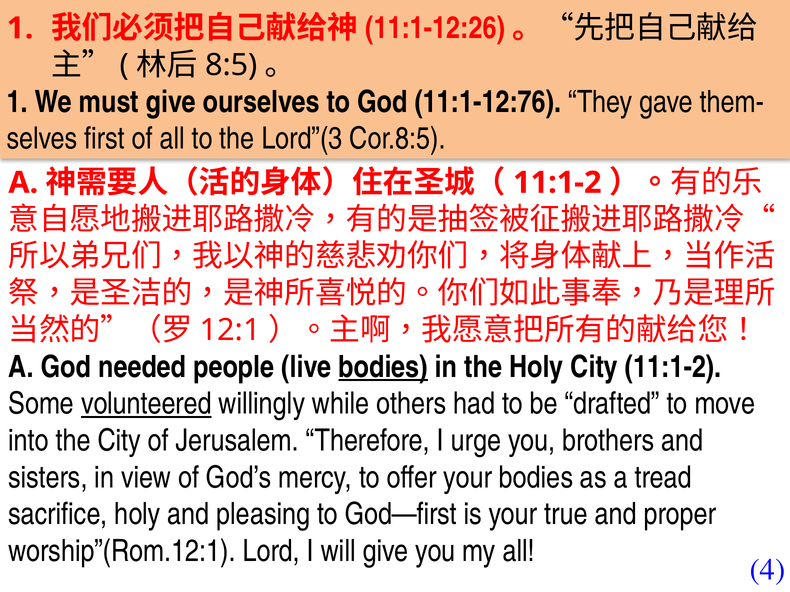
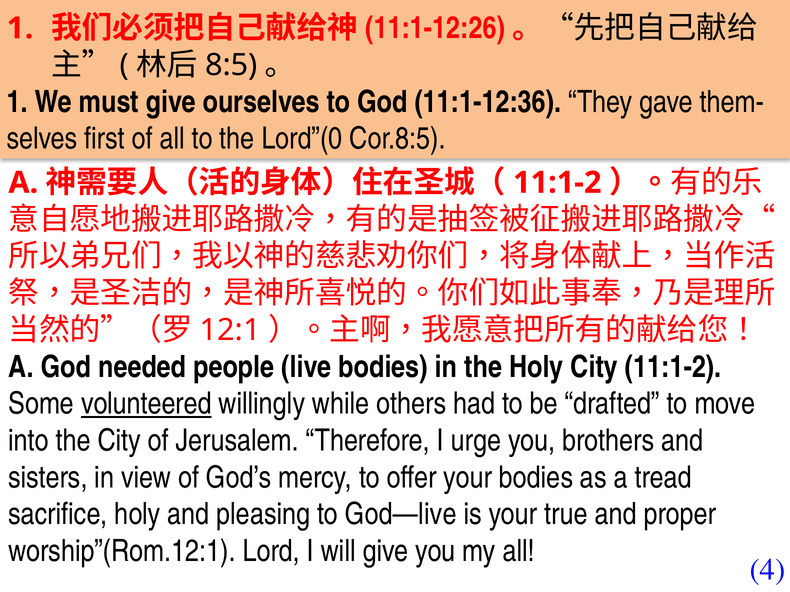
11:1-12:76: 11:1-12:76 -> 11:1-12:36
Lord”(3: Lord”(3 -> Lord”(0
bodies at (383, 367) underline: present -> none
God—first: God—first -> God—live
